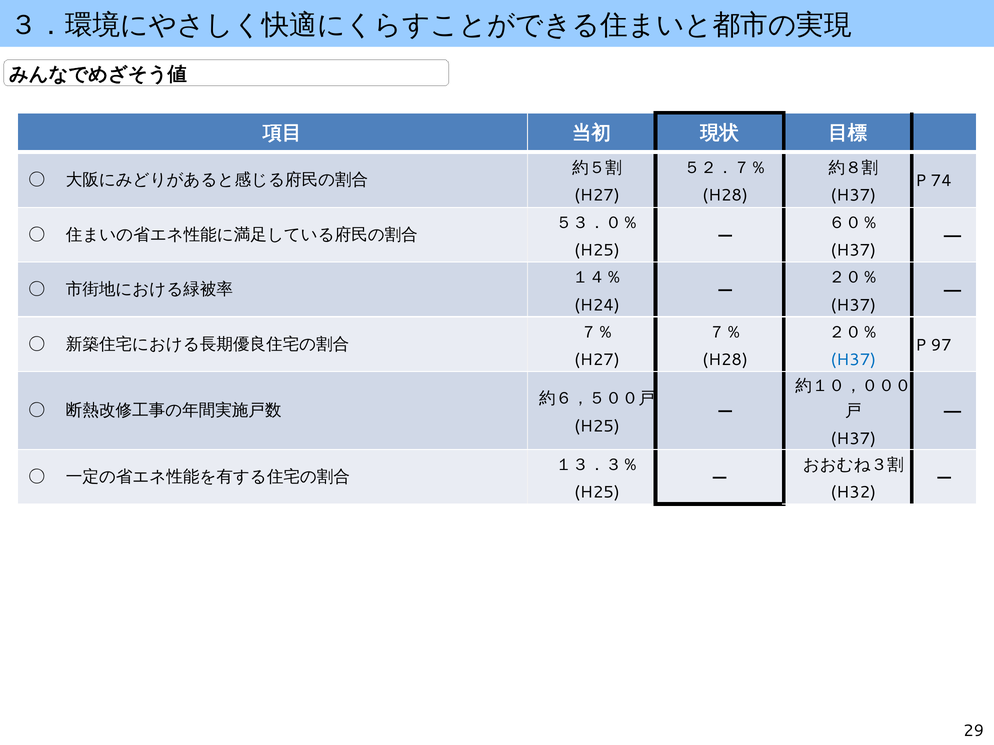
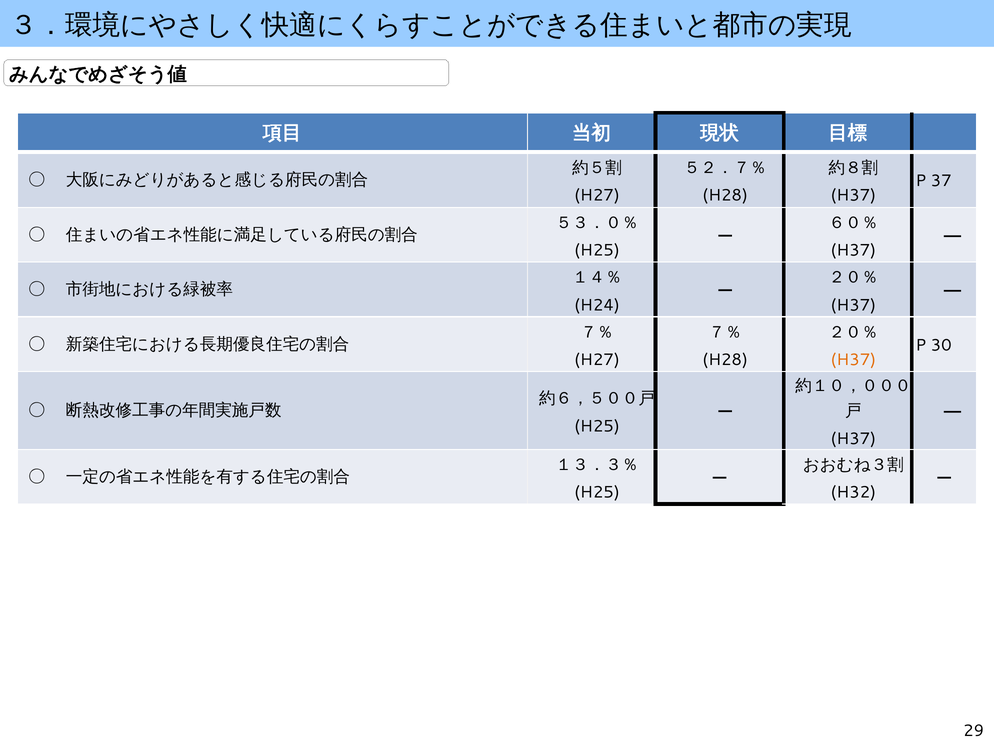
74: 74 -> 37
97: 97 -> 30
H37 at (853, 360) colour: blue -> orange
